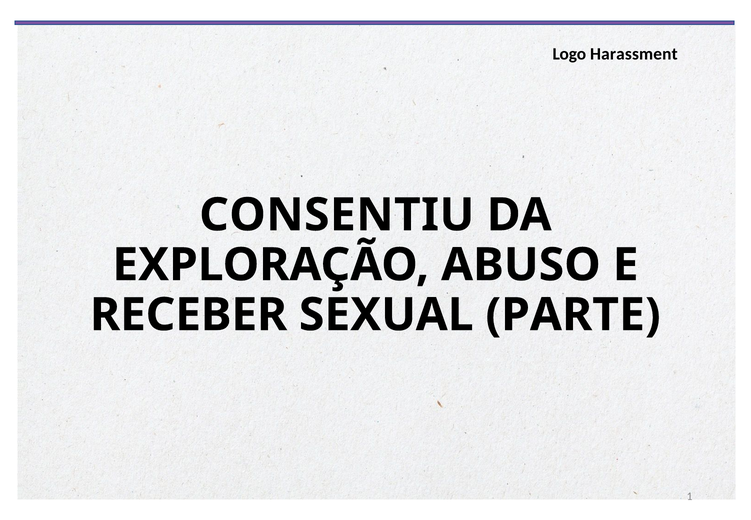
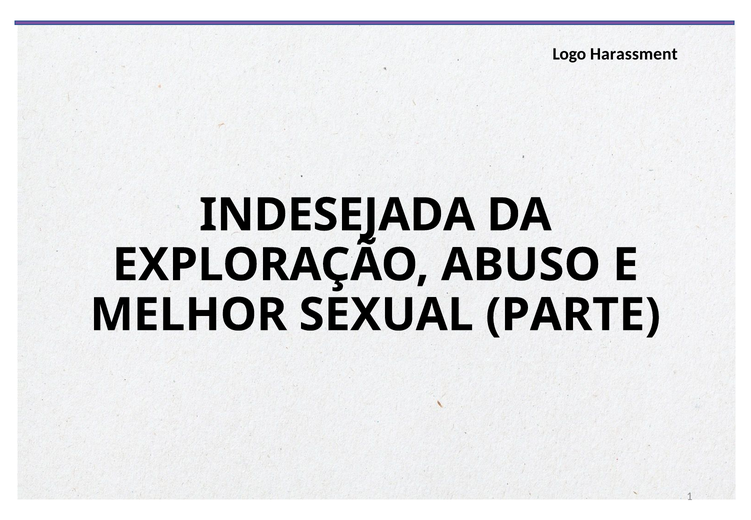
CONSENTIU: CONSENTIU -> INDESEJADA
RECEBER: RECEBER -> MELHOR
